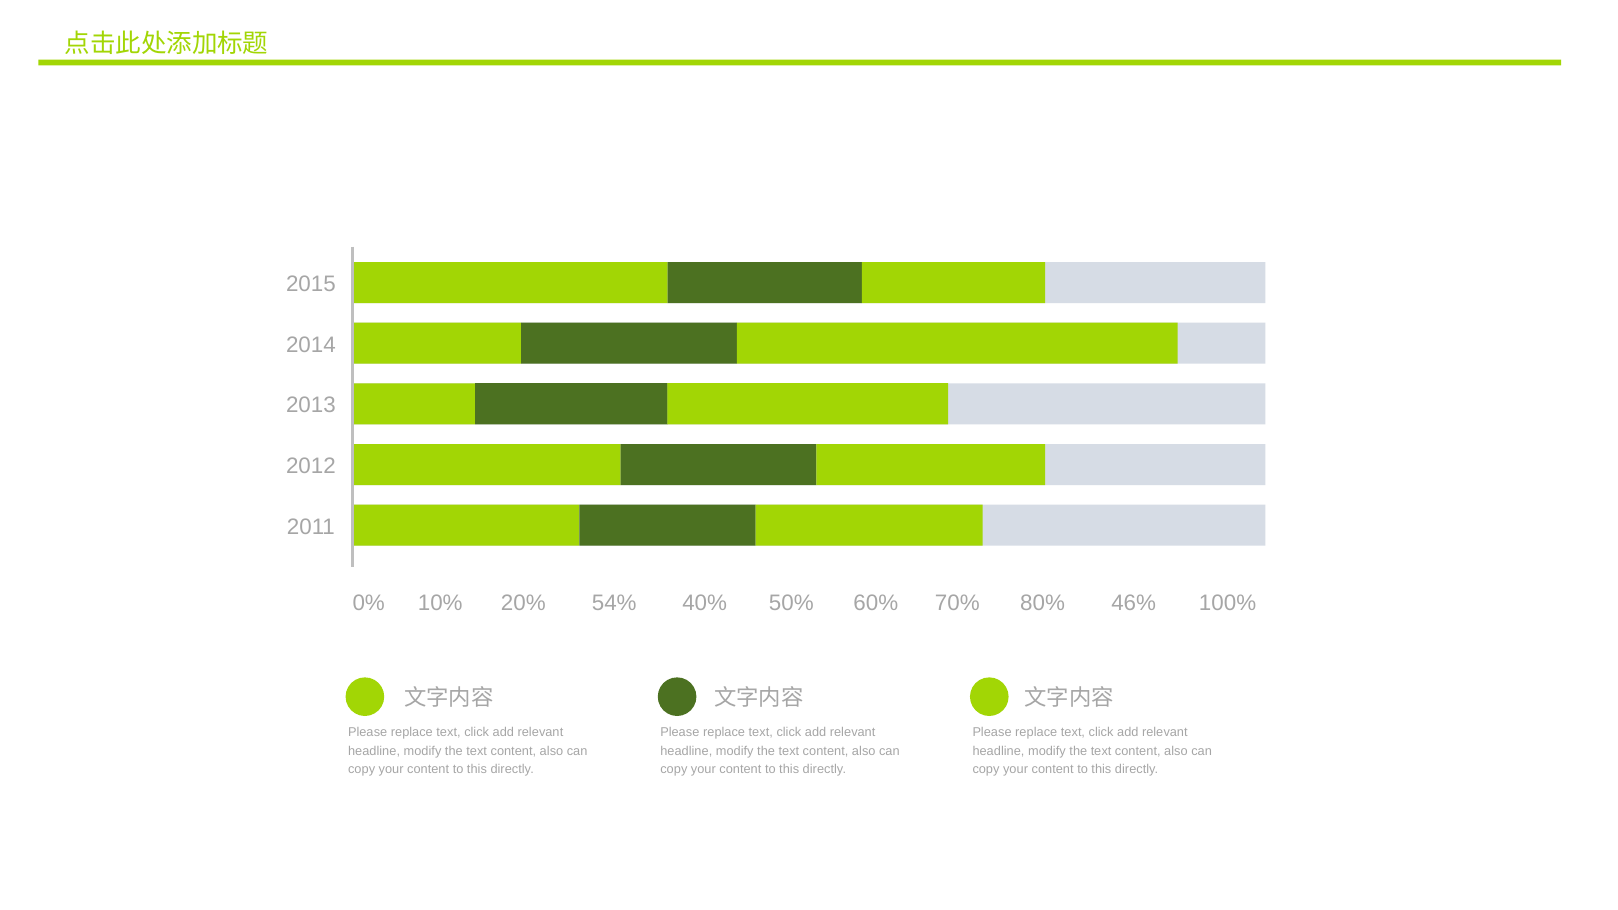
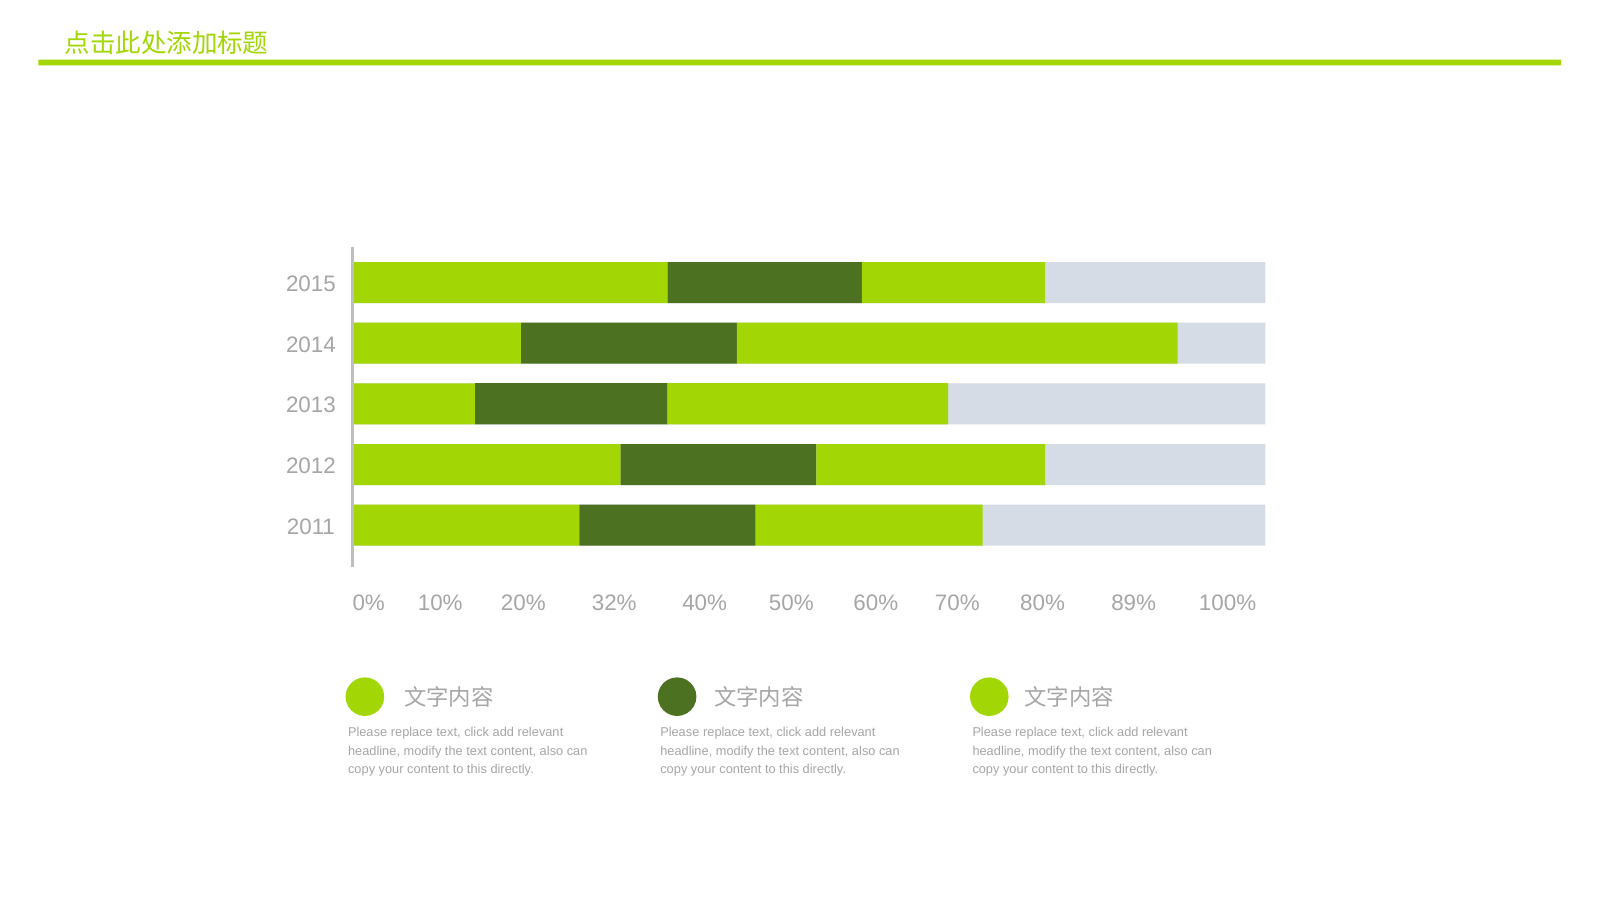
54%: 54% -> 32%
46%: 46% -> 89%
